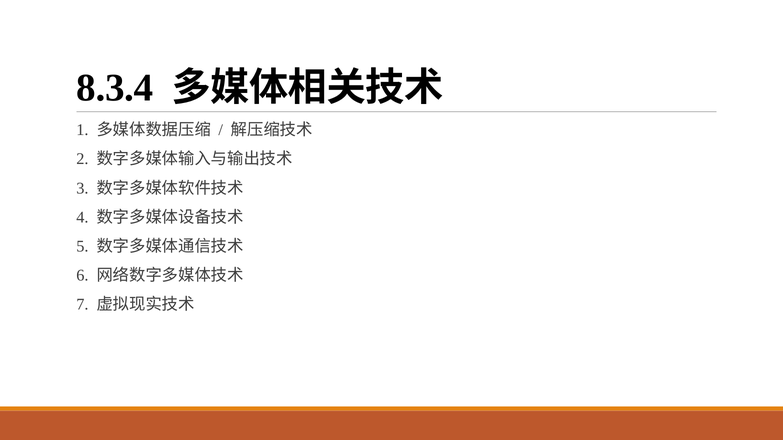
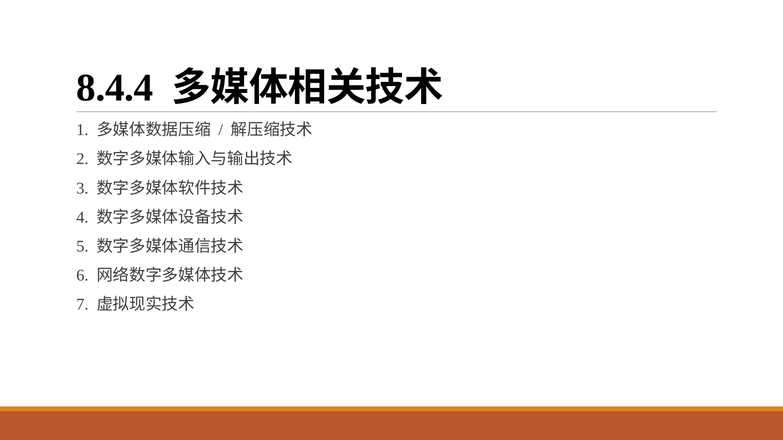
8.3.4: 8.3.4 -> 8.4.4
